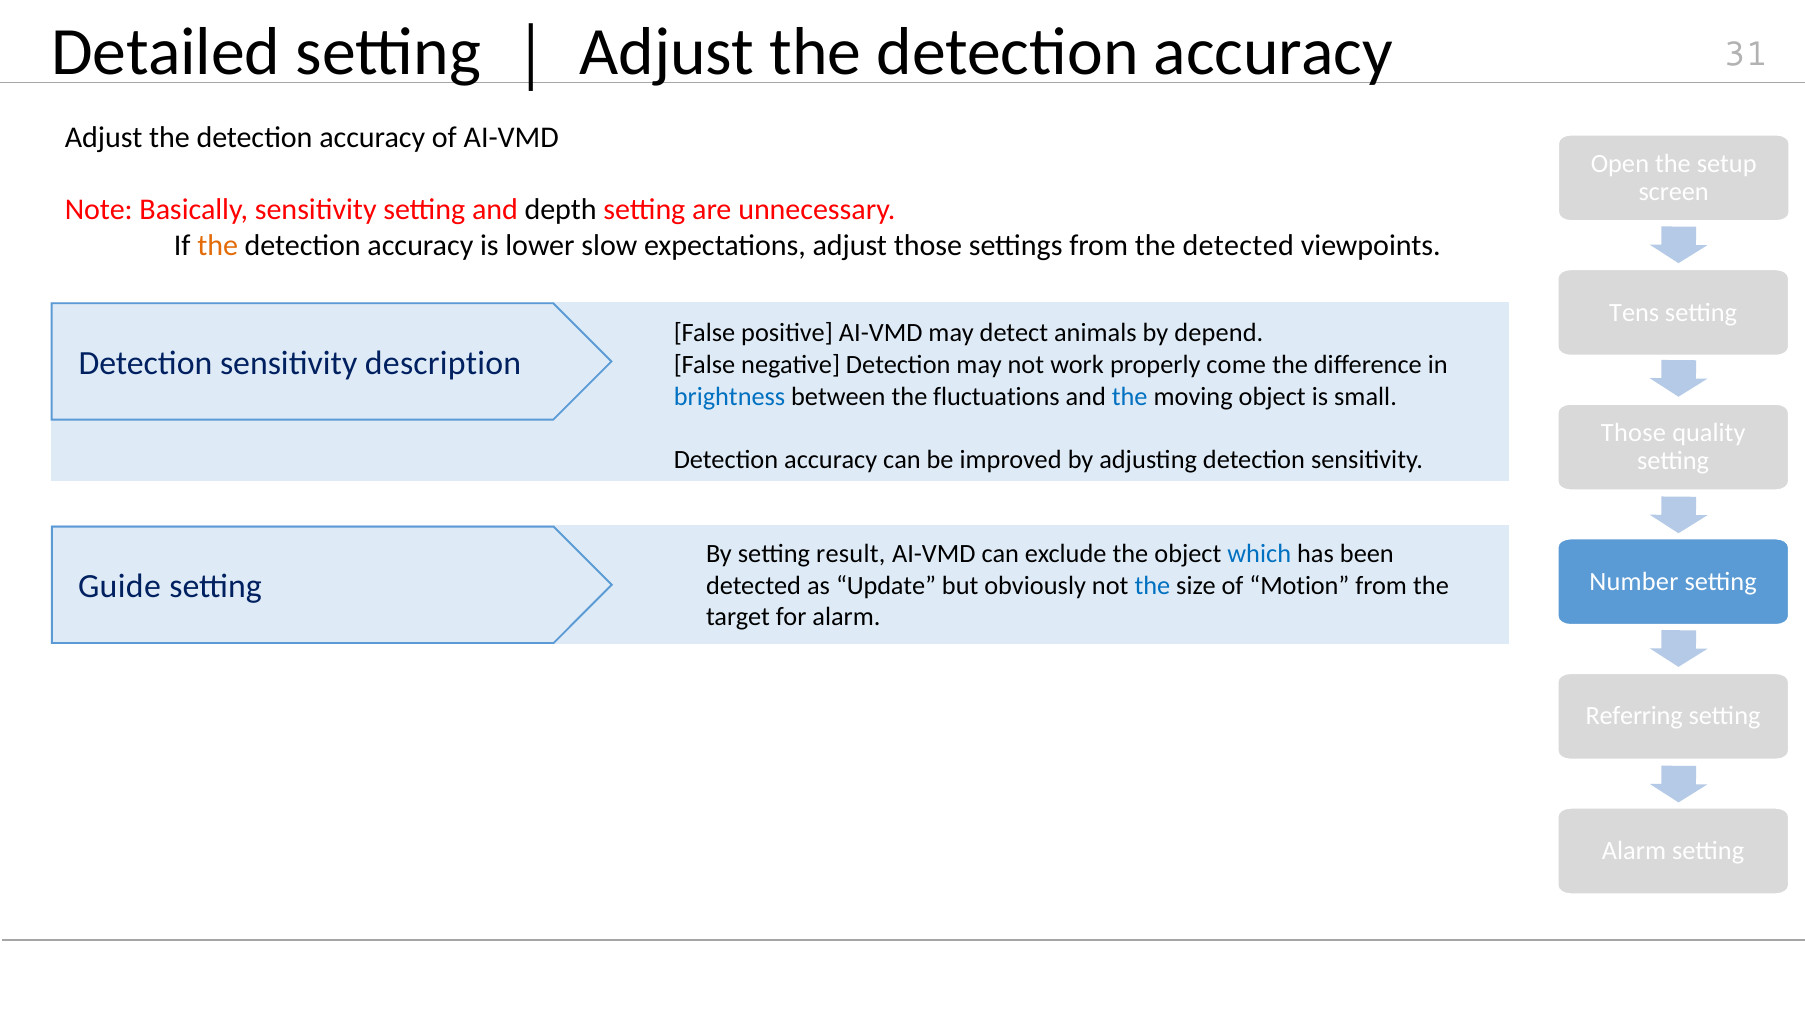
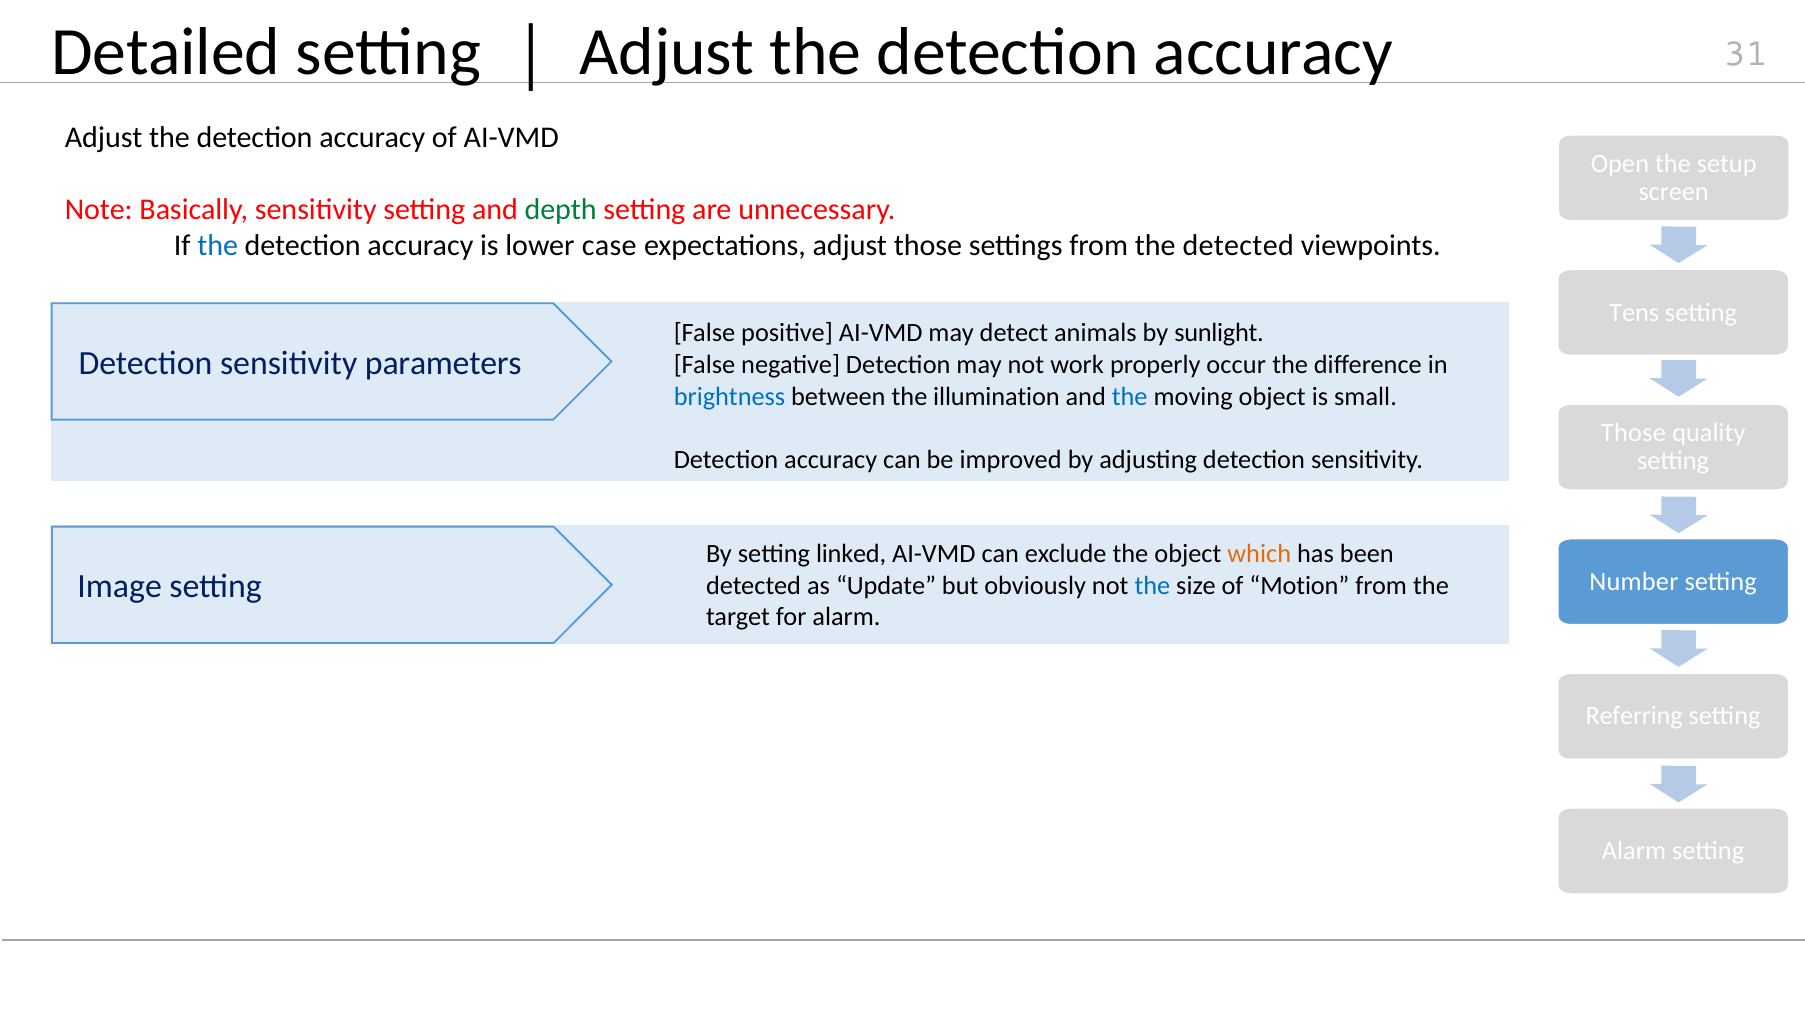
depth colour: black -> green
the at (218, 246) colour: orange -> blue
slow: slow -> case
depend: depend -> sunlight
description: description -> parameters
come: come -> occur
fluctuations: fluctuations -> illumination
result: result -> linked
which colour: blue -> orange
Guide: Guide -> Image
